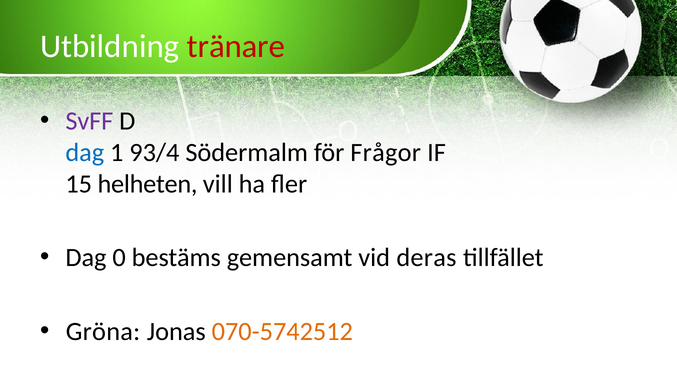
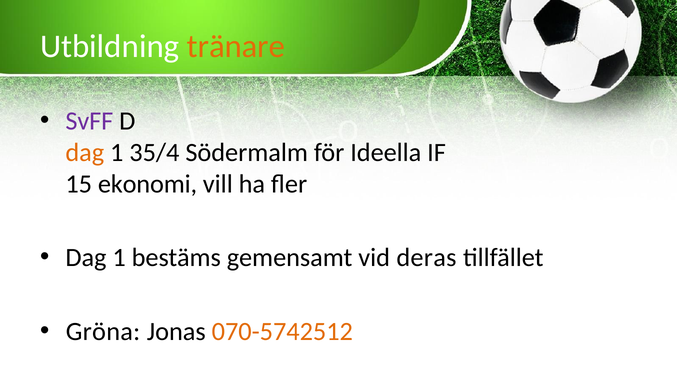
tränare colour: red -> orange
dag at (85, 152) colour: blue -> orange
93/4: 93/4 -> 35/4
Frågor: Frågor -> Ideella
helheten: helheten -> ekonomi
0 at (119, 258): 0 -> 1
